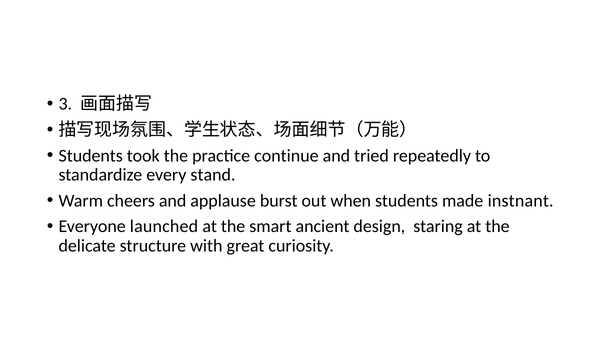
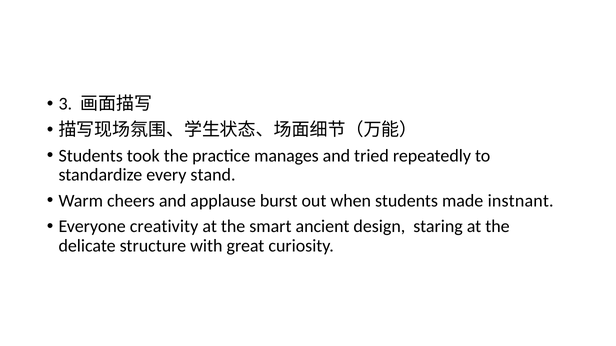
continue: continue -> manages
launched: launched -> creativity
